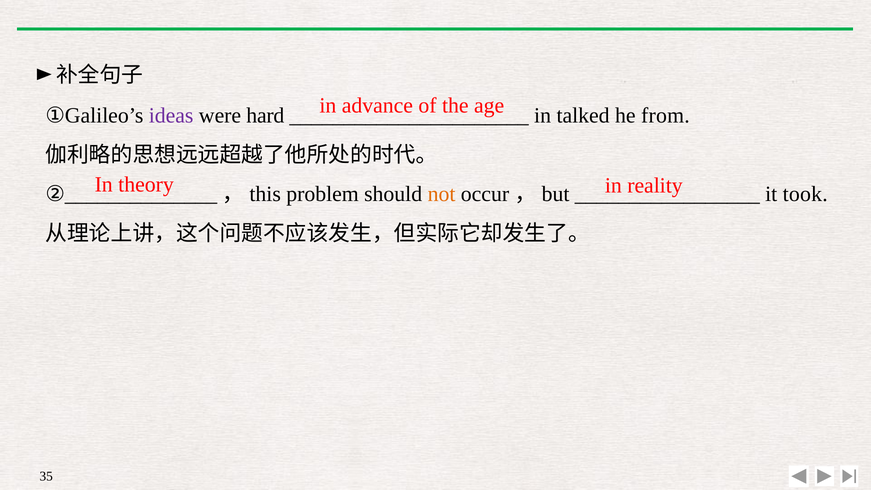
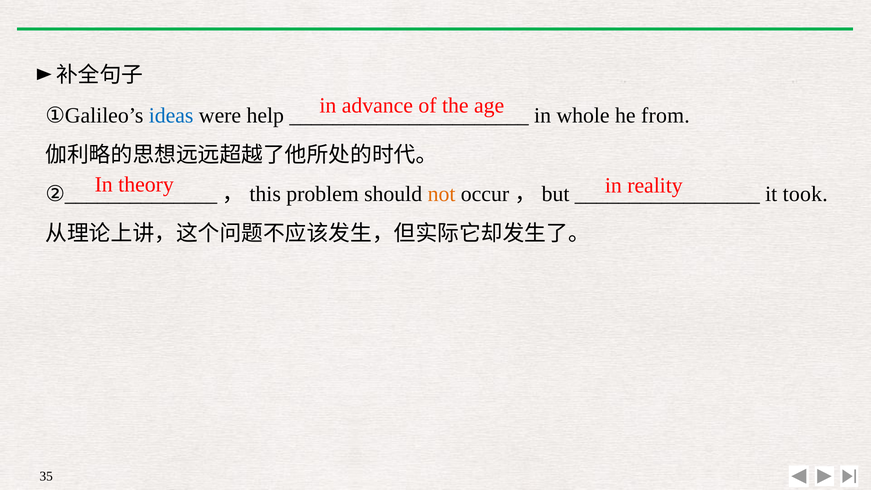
ideas colour: purple -> blue
hard: hard -> help
talked: talked -> whole
